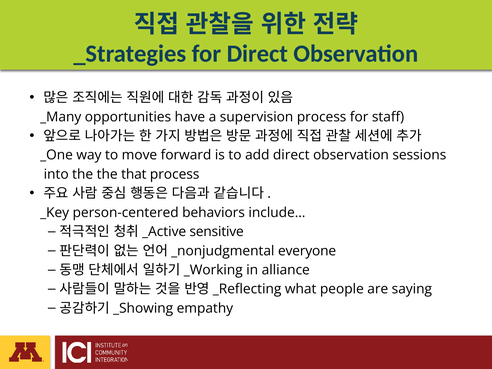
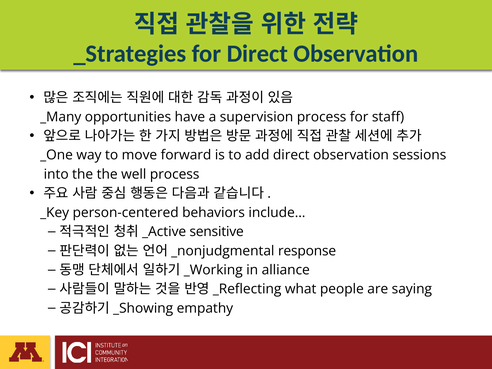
that: that -> well
everyone: everyone -> response
